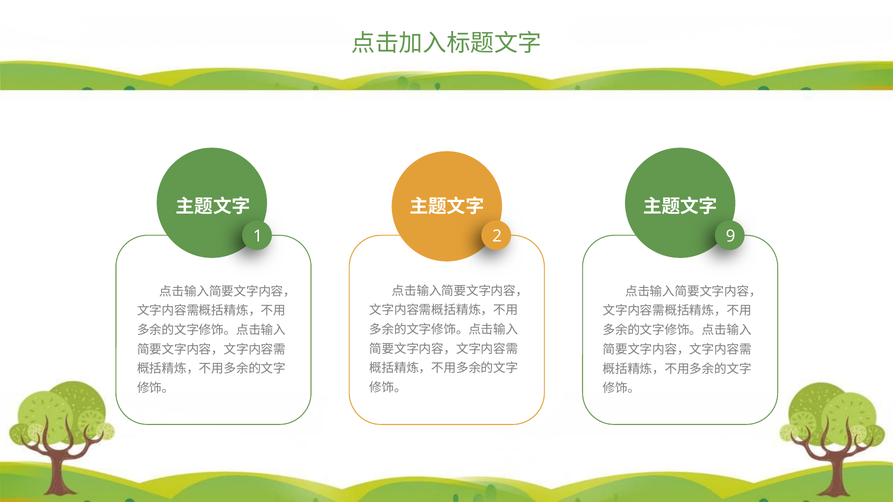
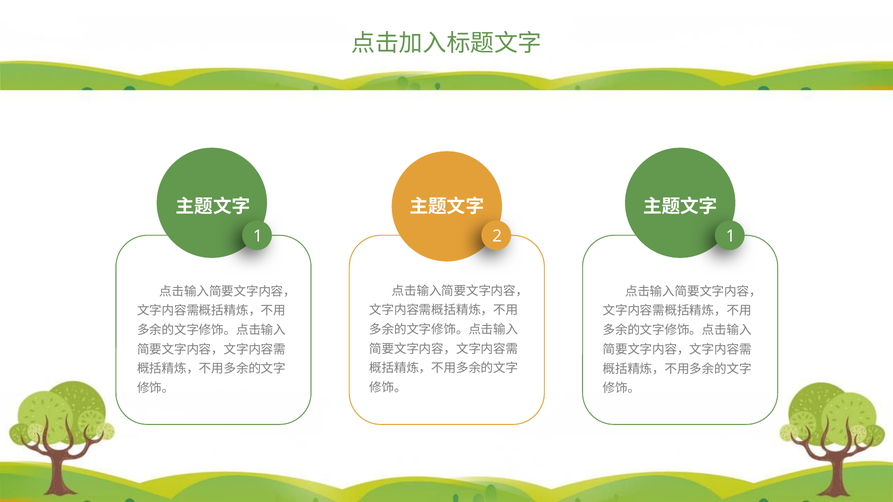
2 9: 9 -> 1
